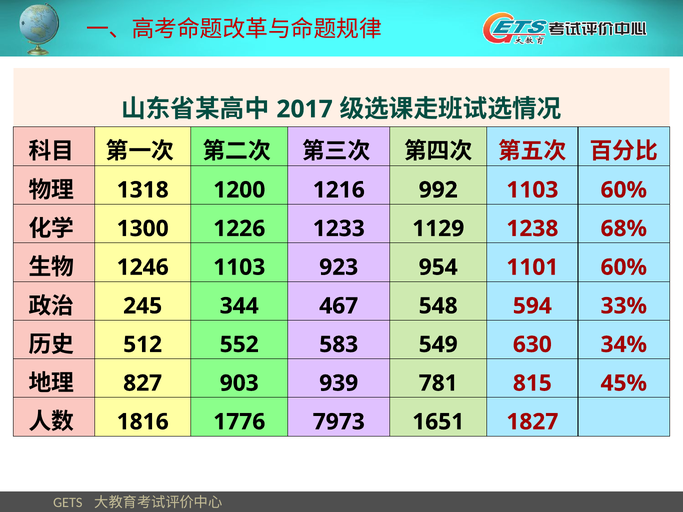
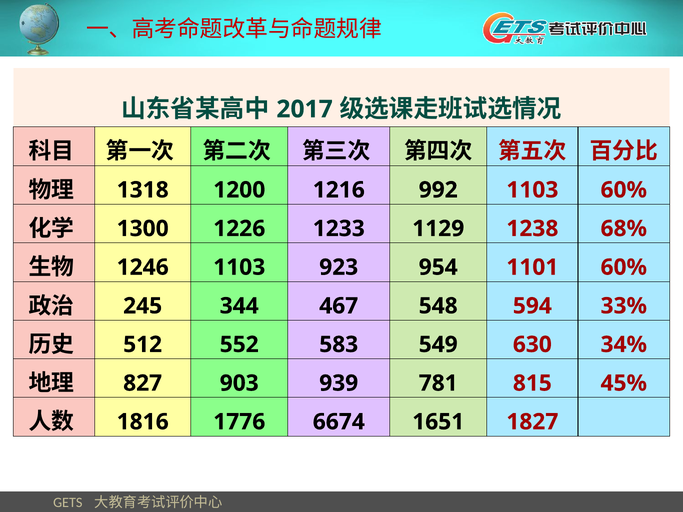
7973: 7973 -> 6674
